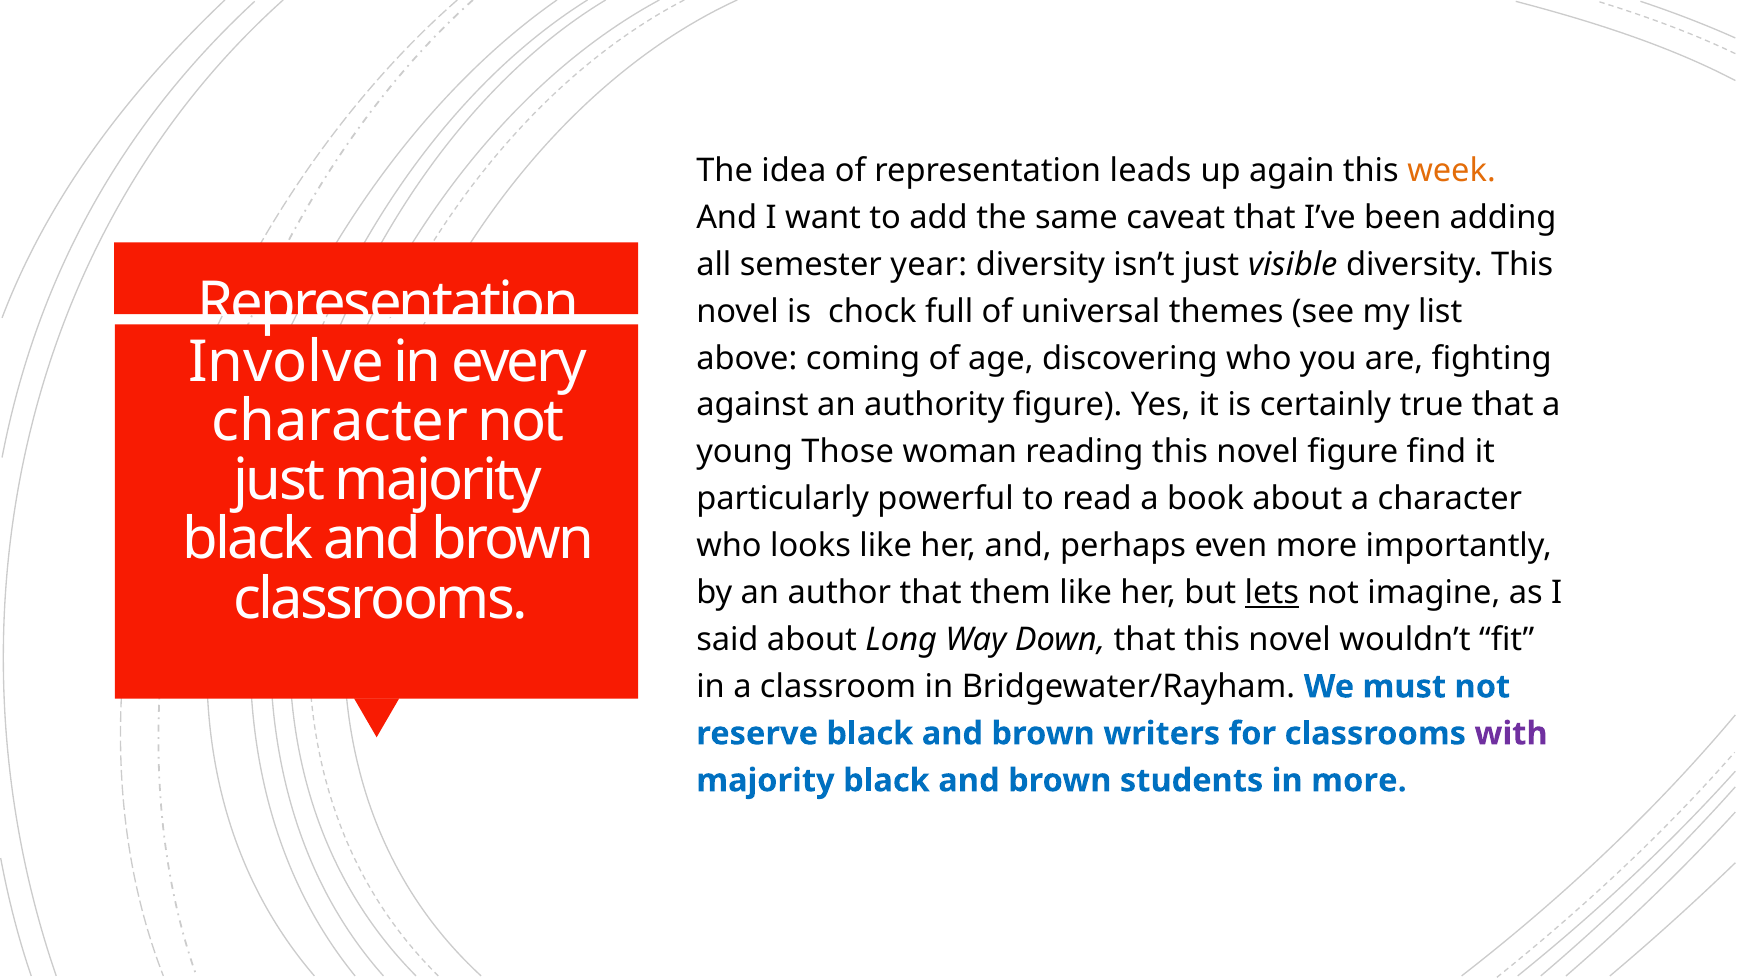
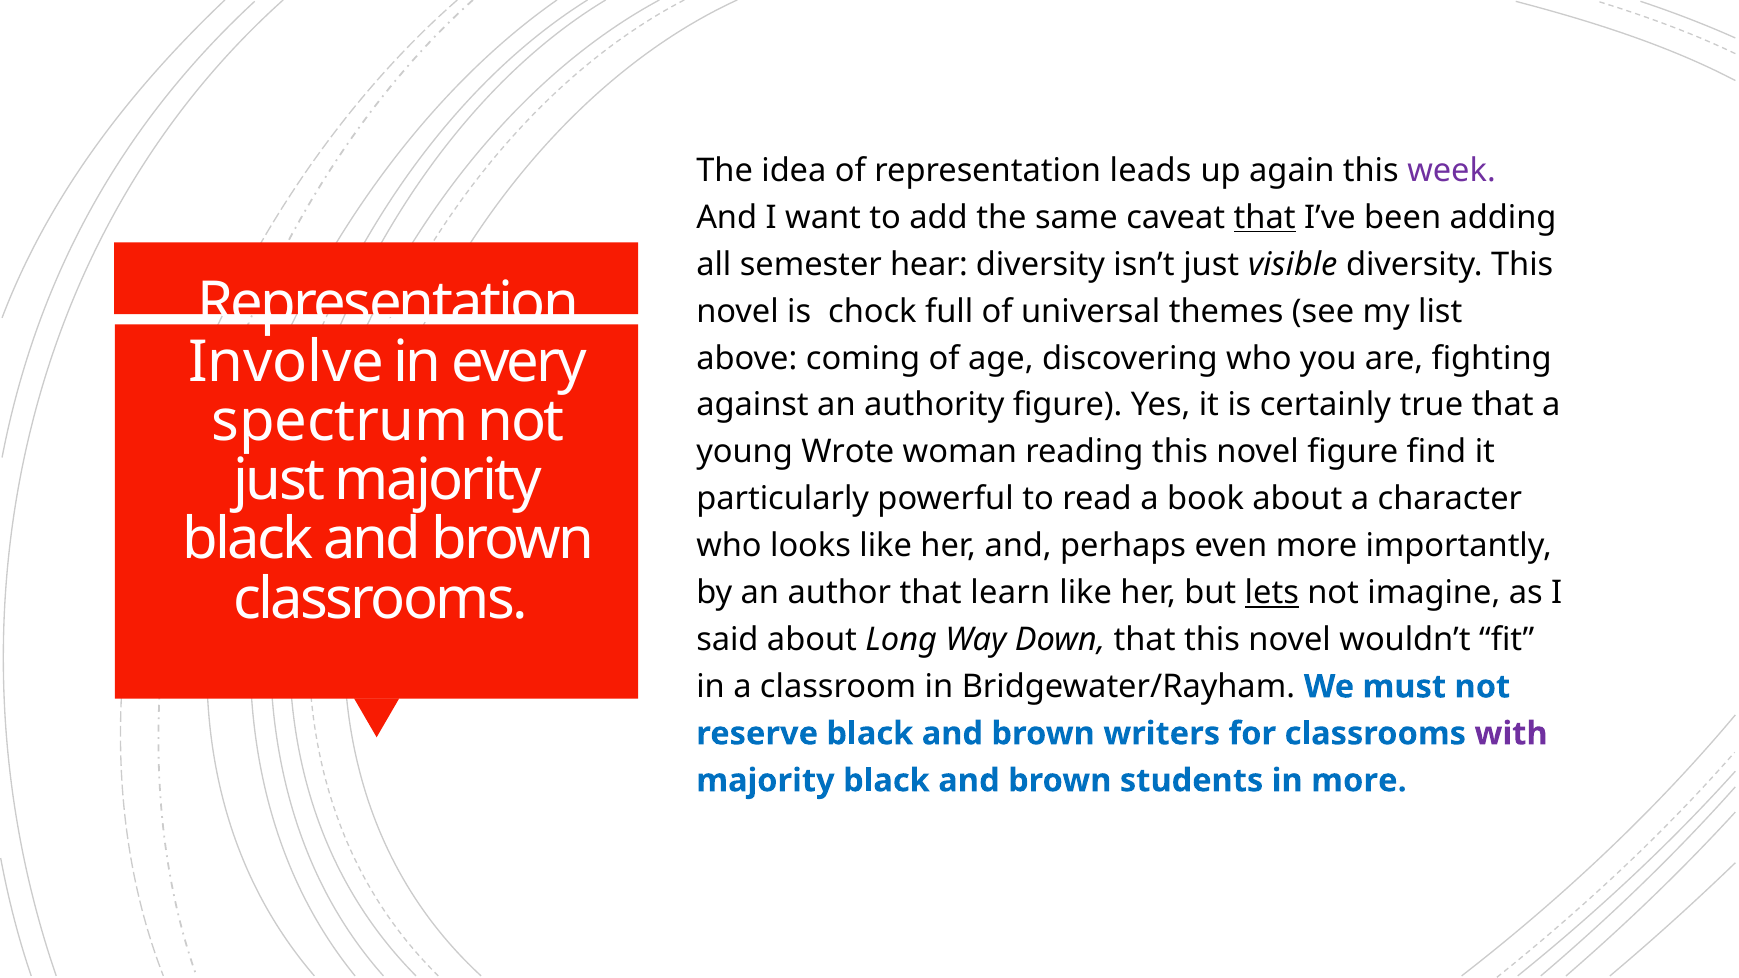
week colour: orange -> purple
that at (1265, 218) underline: none -> present
year: year -> hear
character at (340, 422): character -> spectrum
Those: Those -> Wrote
them: them -> learn
